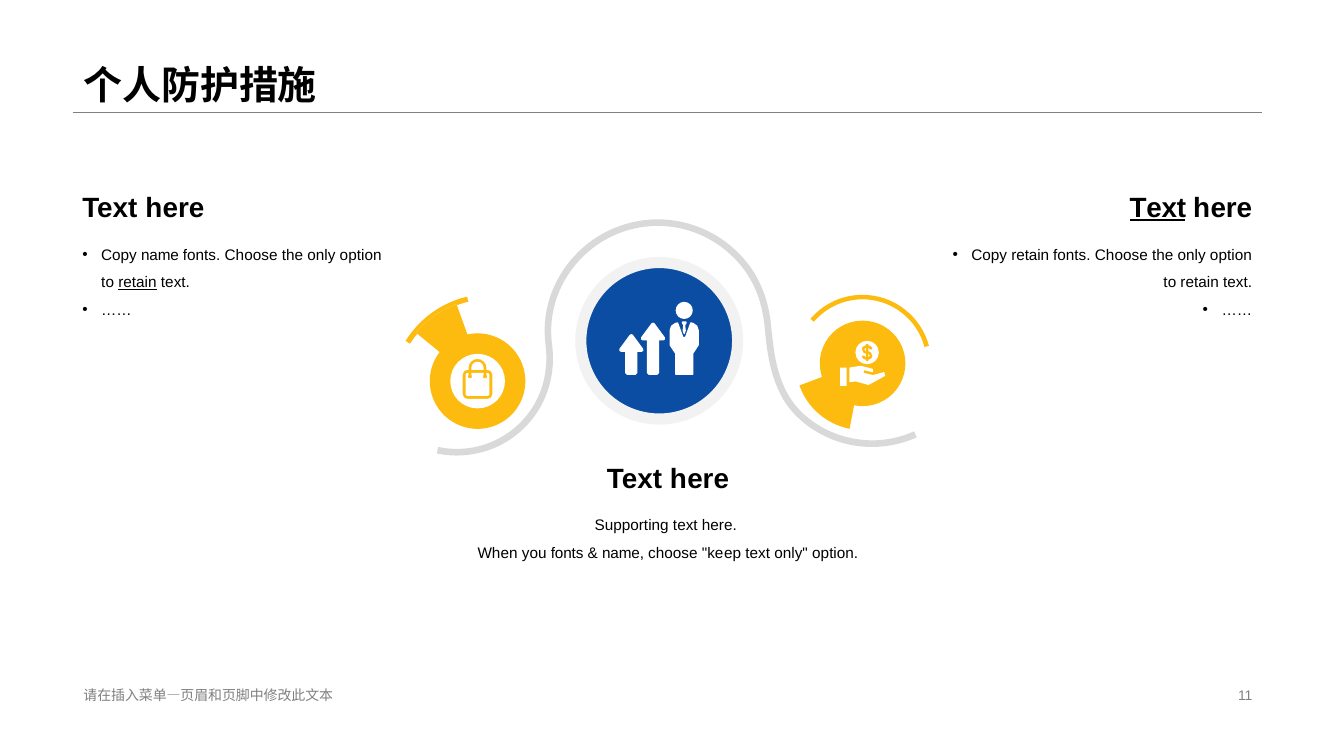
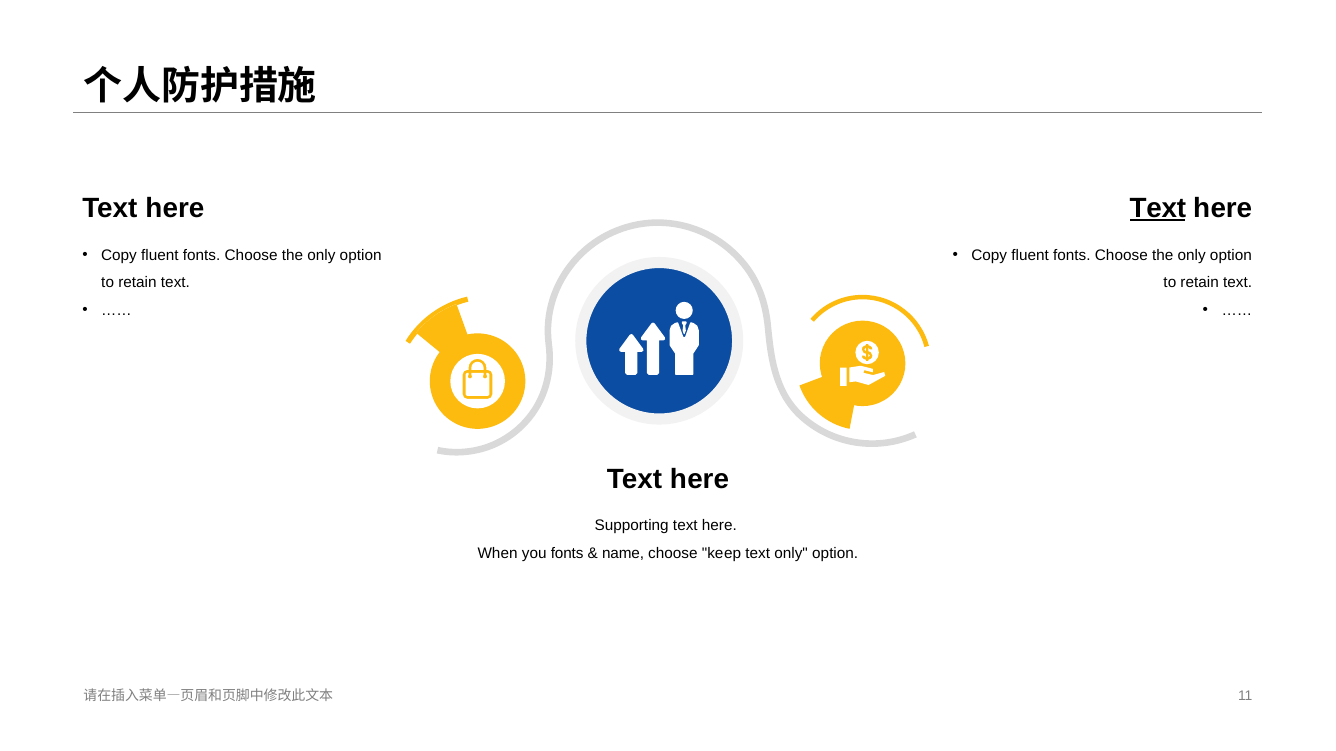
name at (160, 255): name -> fluent
retain at (1030, 255): retain -> fluent
retain at (138, 283) underline: present -> none
